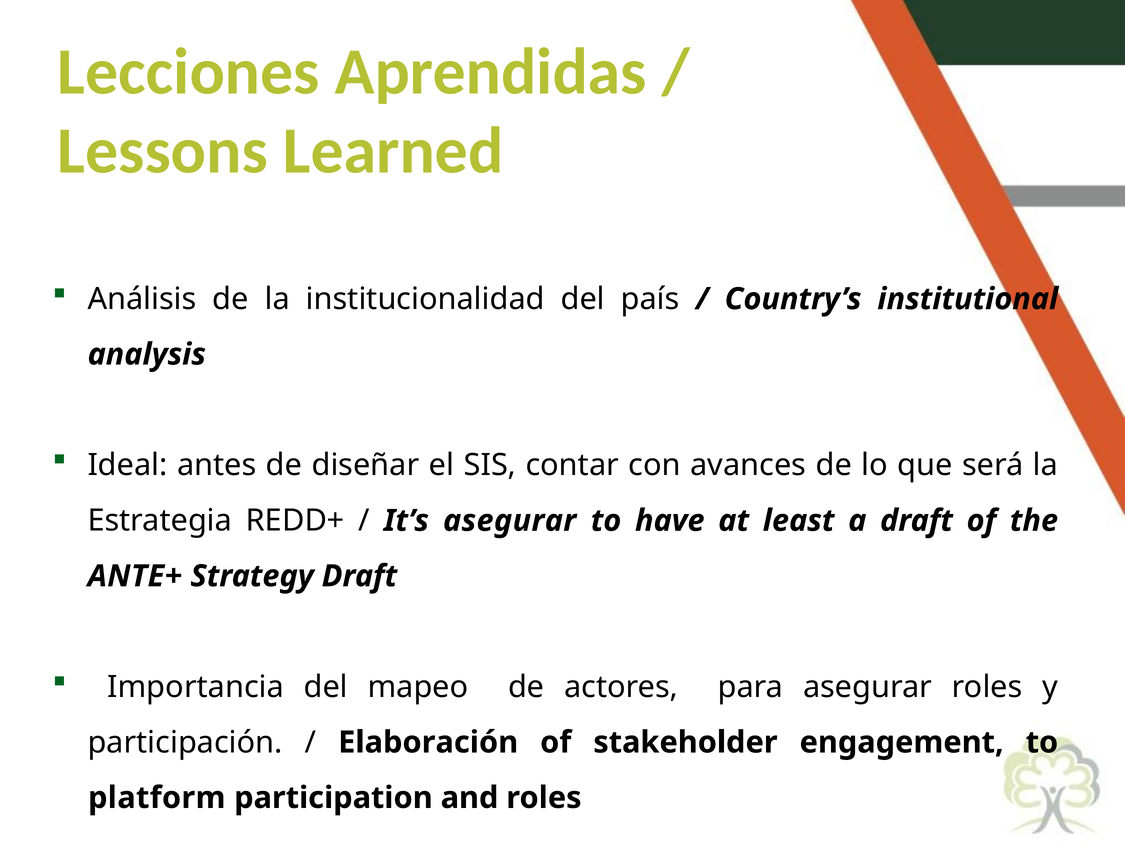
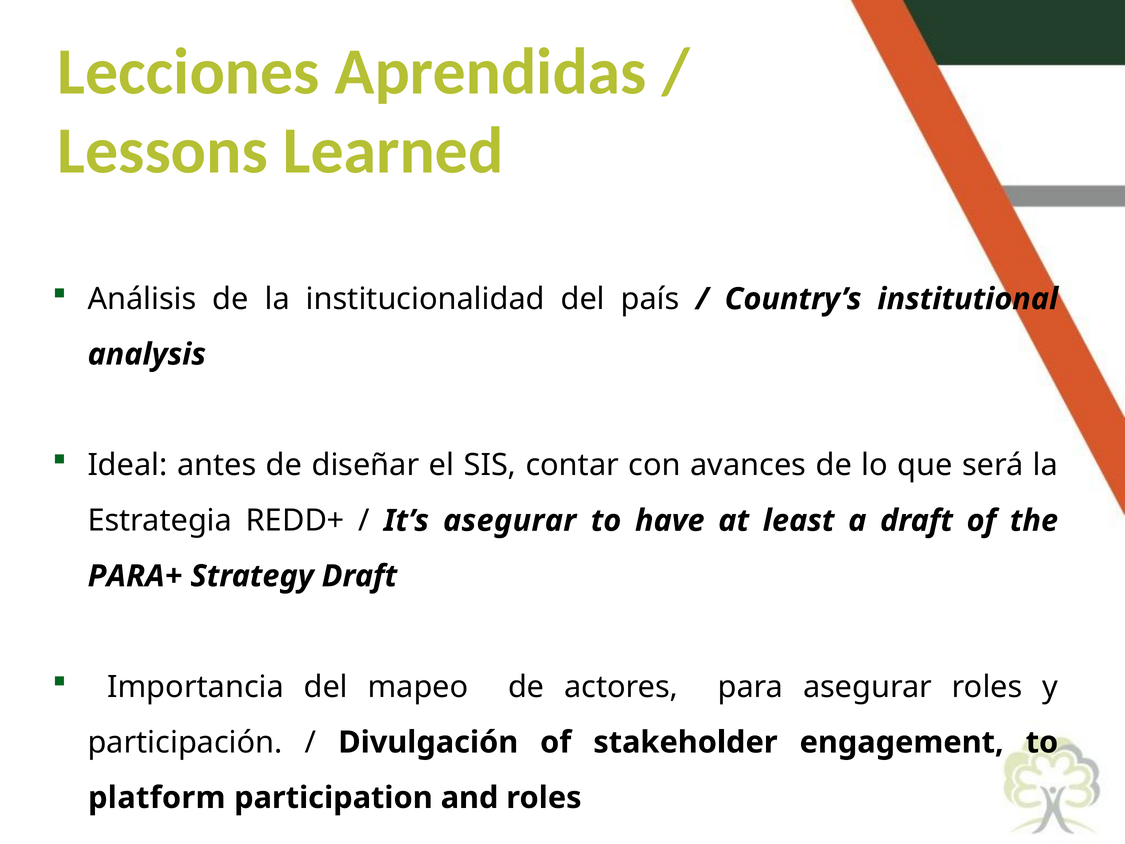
ANTE+: ANTE+ -> PARA+
Elaboración: Elaboración -> Divulgación
